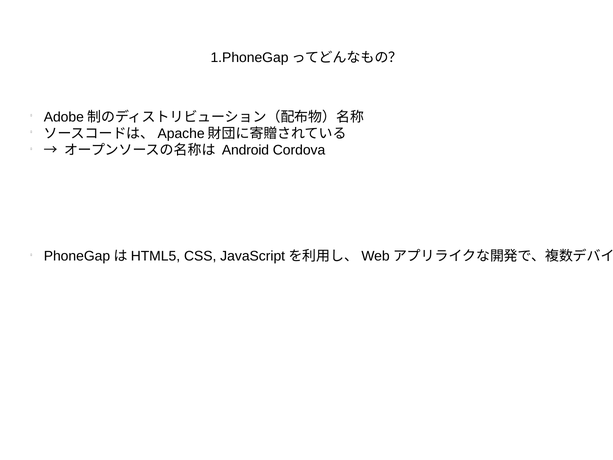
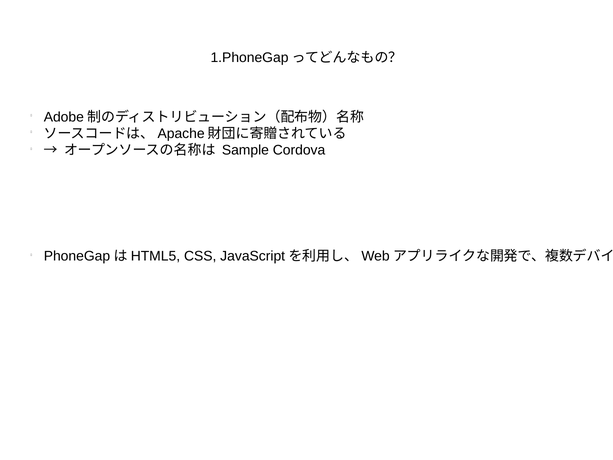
Android: Android -> Sample
